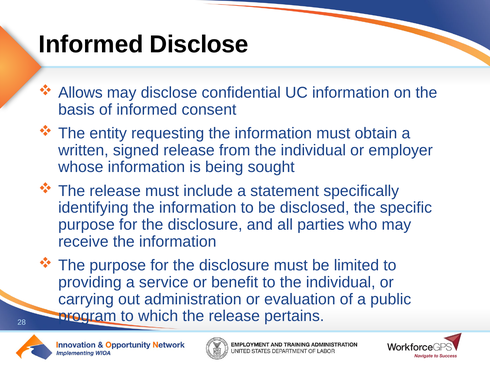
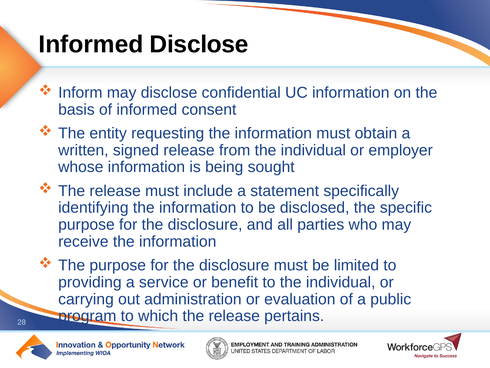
Allows: Allows -> Inform
